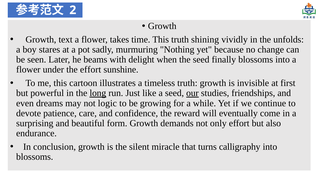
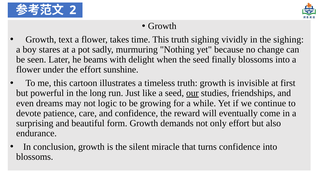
truth shining: shining -> sighing
the unfolds: unfolds -> sighing
long underline: present -> none
turns calligraphy: calligraphy -> confidence
